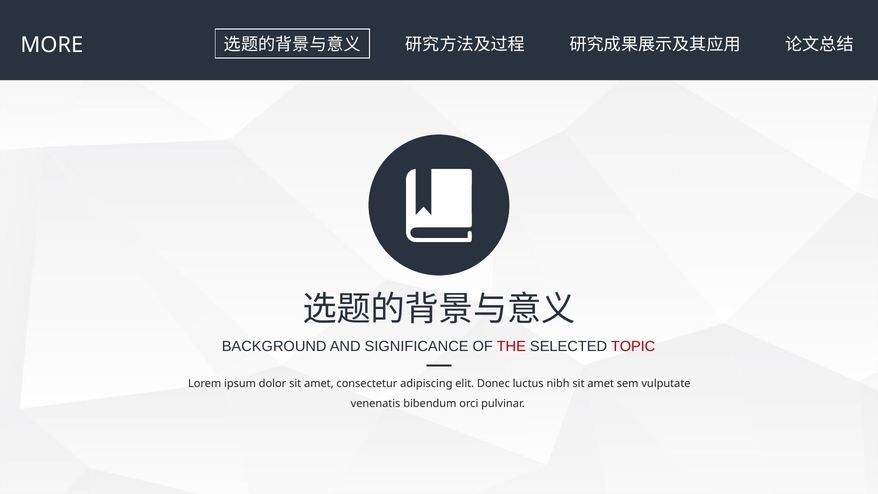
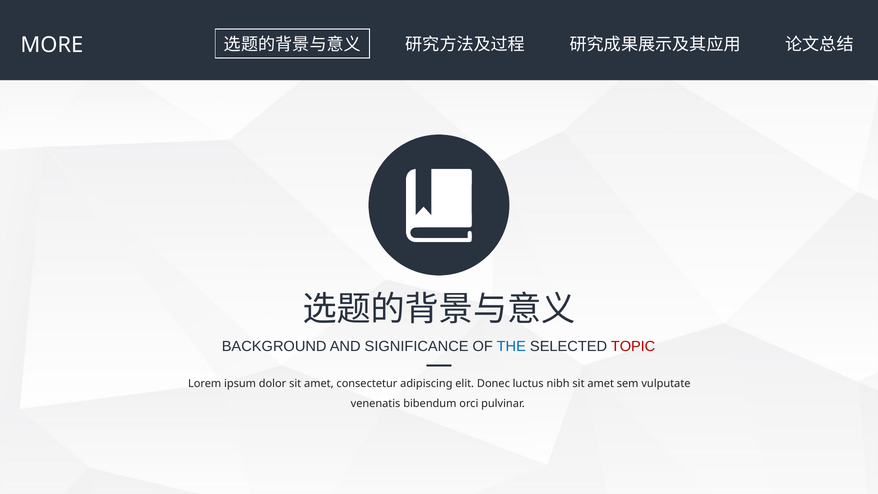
THE colour: red -> blue
